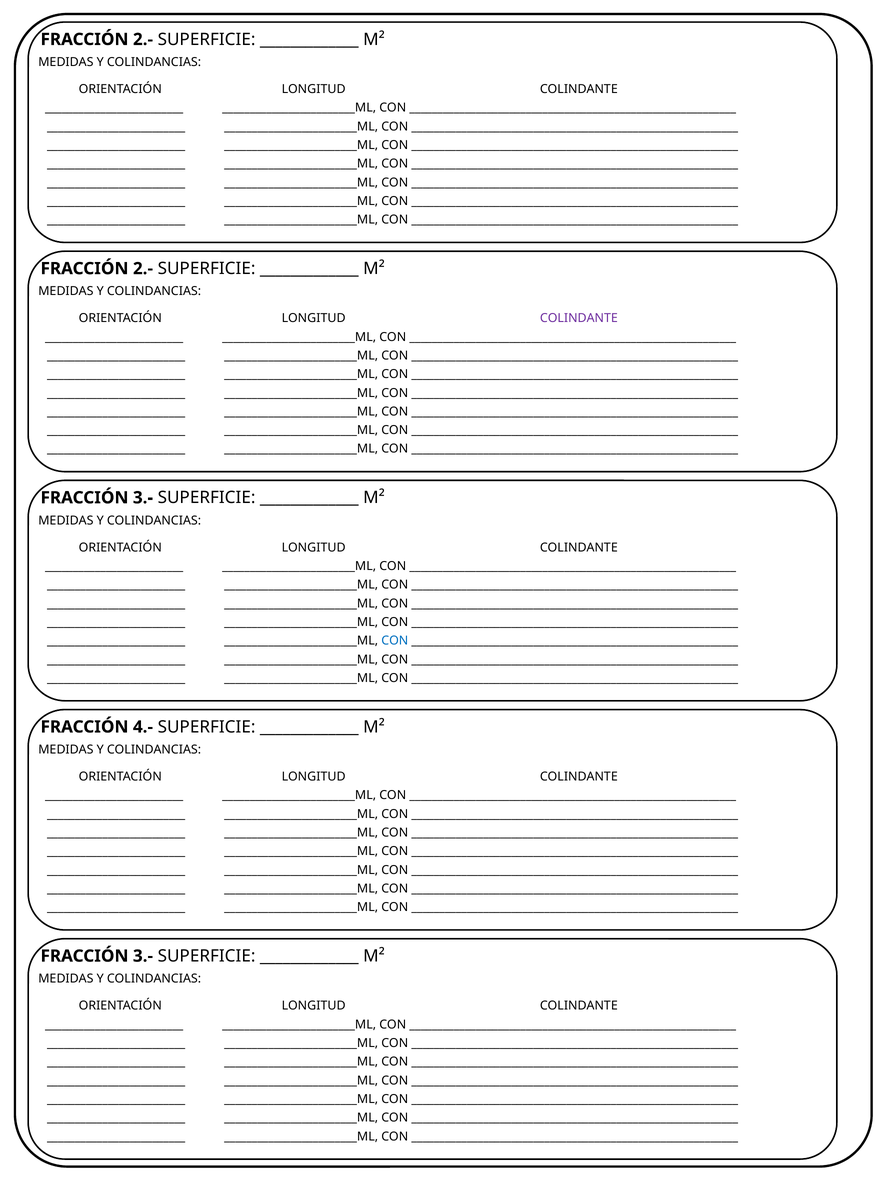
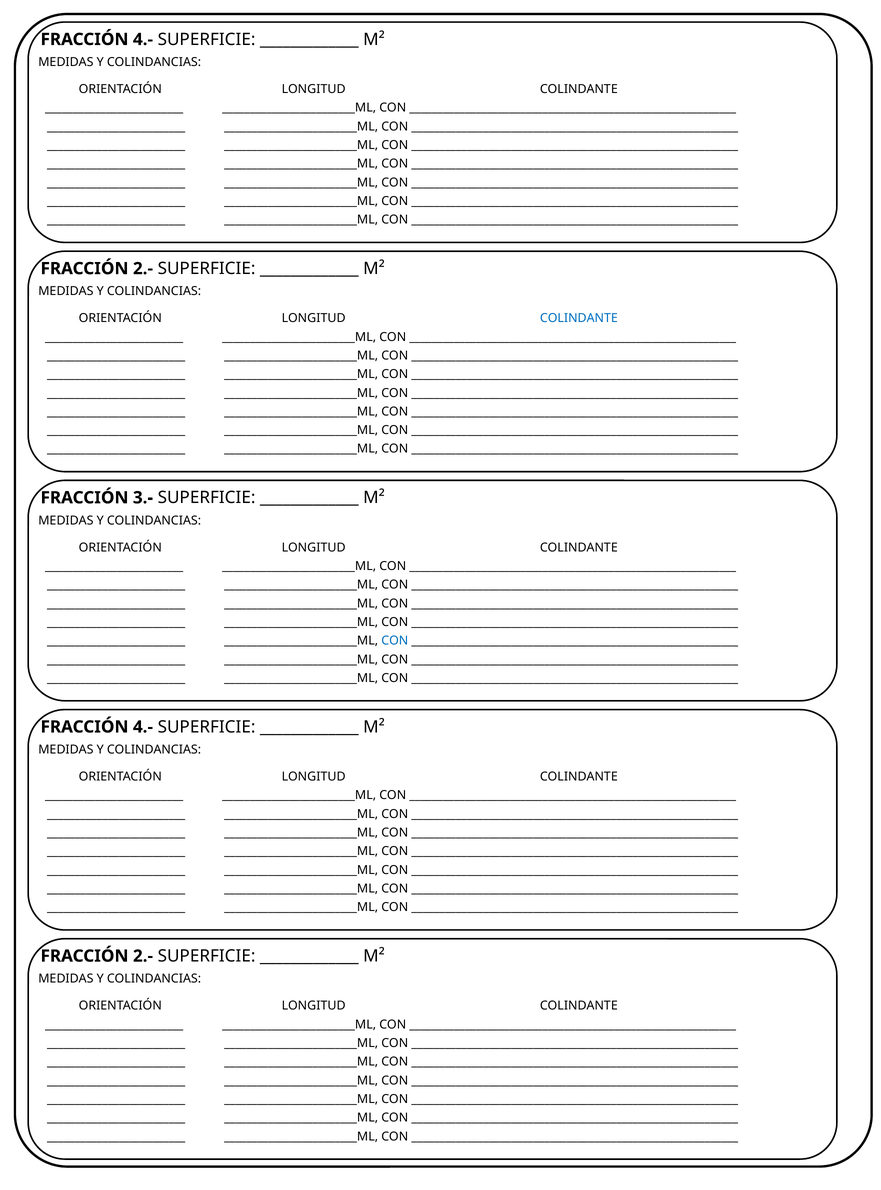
2.- at (143, 39): 2.- -> 4.-
COLINDANTE at (579, 318) colour: purple -> blue
3.- at (143, 956): 3.- -> 2.-
